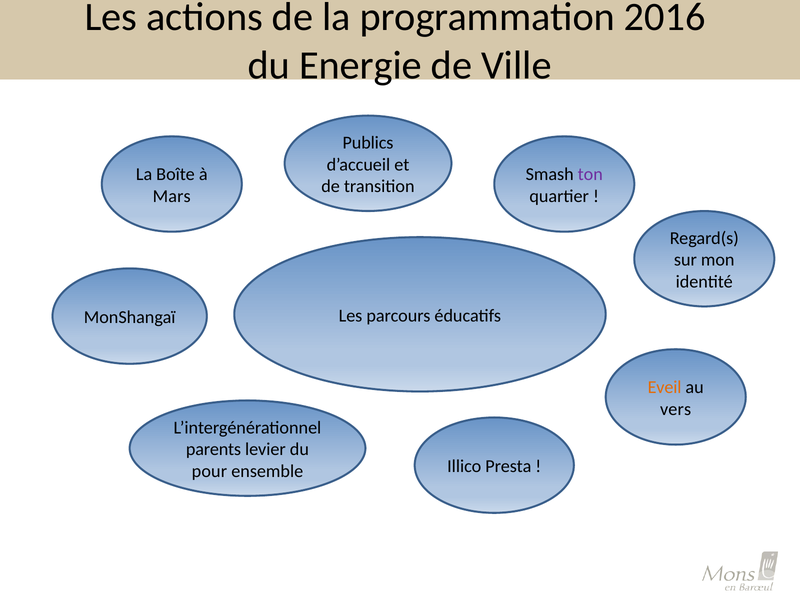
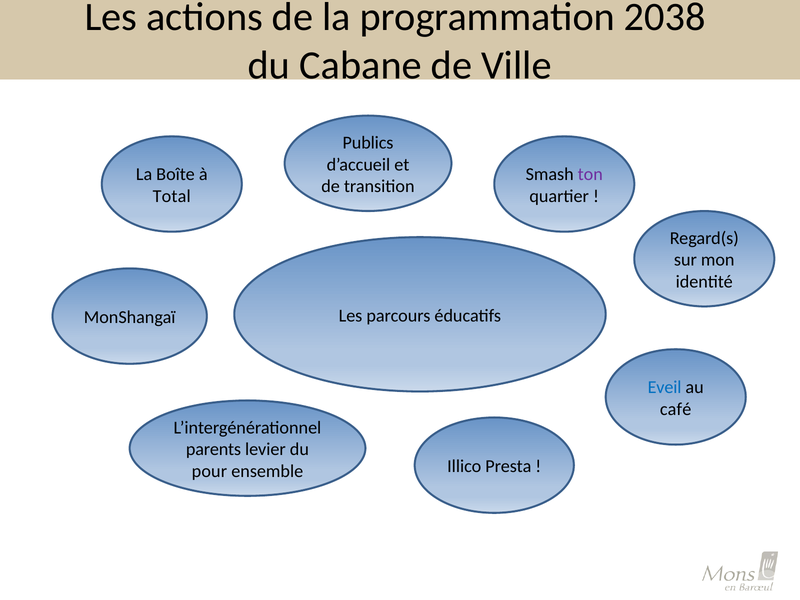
2016: 2016 -> 2038
Energie: Energie -> Cabane
Mars: Mars -> Total
Eveil colour: orange -> blue
vers: vers -> café
